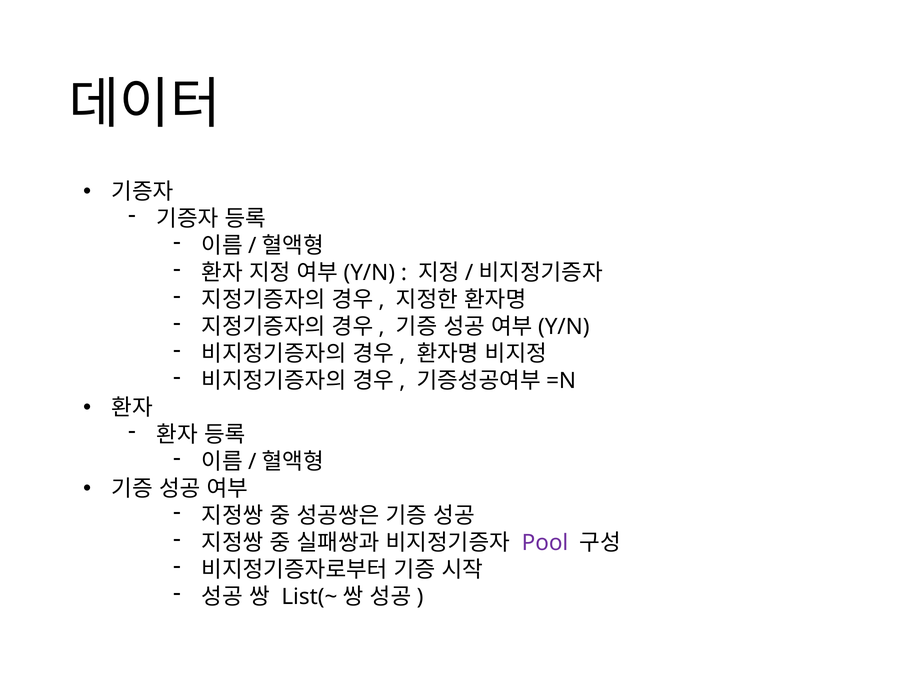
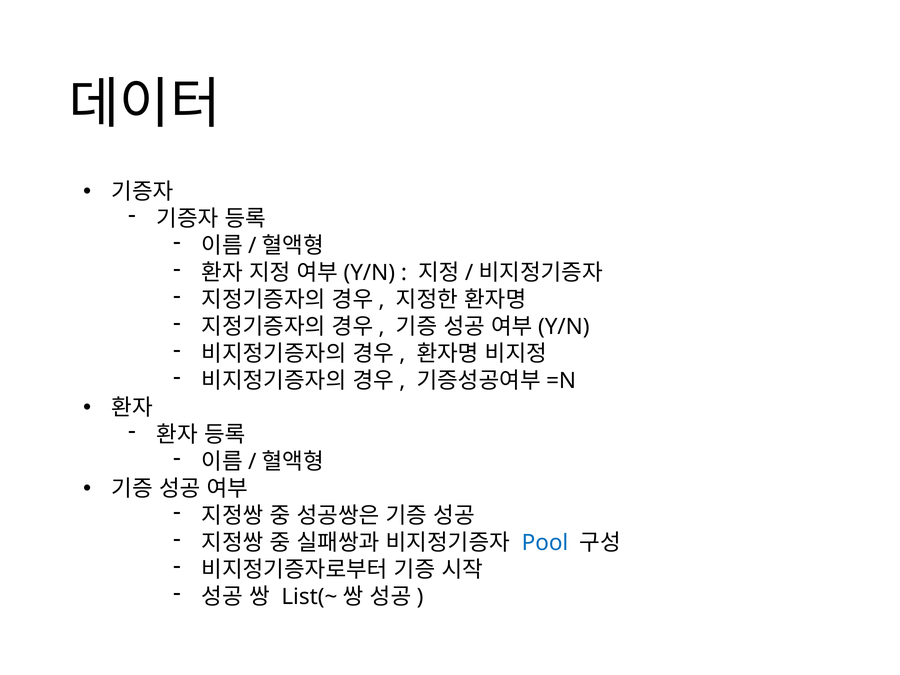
Pool colour: purple -> blue
